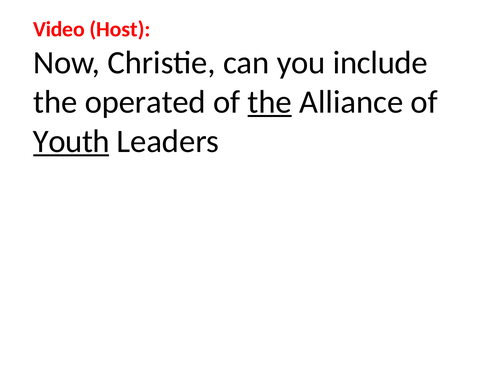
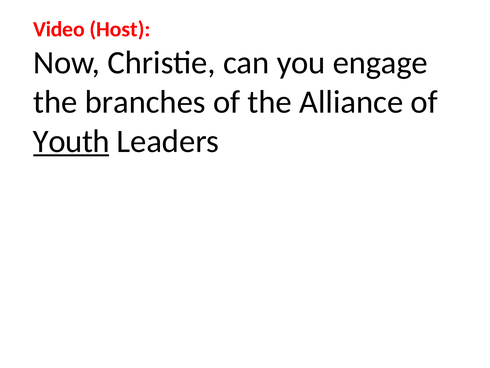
include: include -> engage
operated: operated -> branches
the at (270, 102) underline: present -> none
